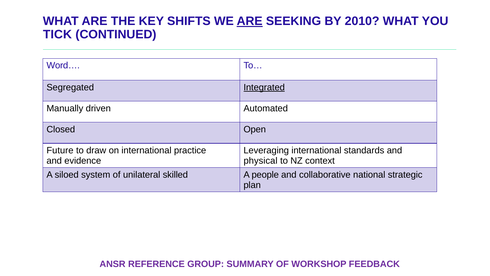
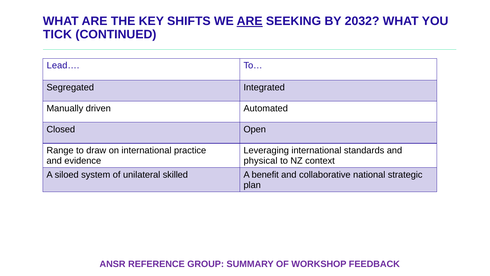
2010: 2010 -> 2032
Word…: Word… -> Lead…
Integrated underline: present -> none
Future: Future -> Range
people: people -> benefit
